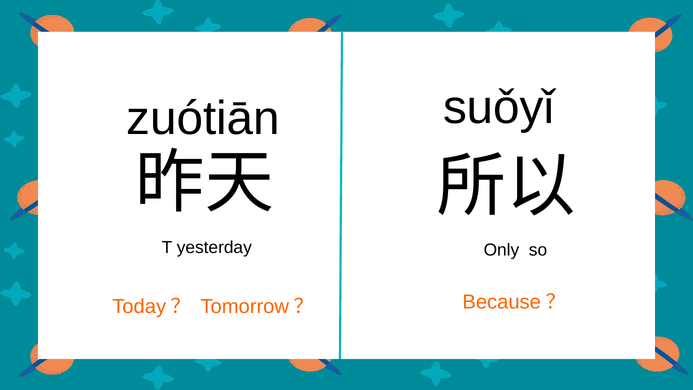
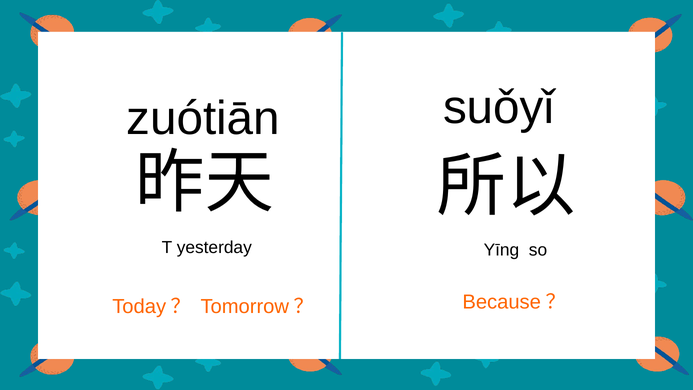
Only: Only -> Yīng
